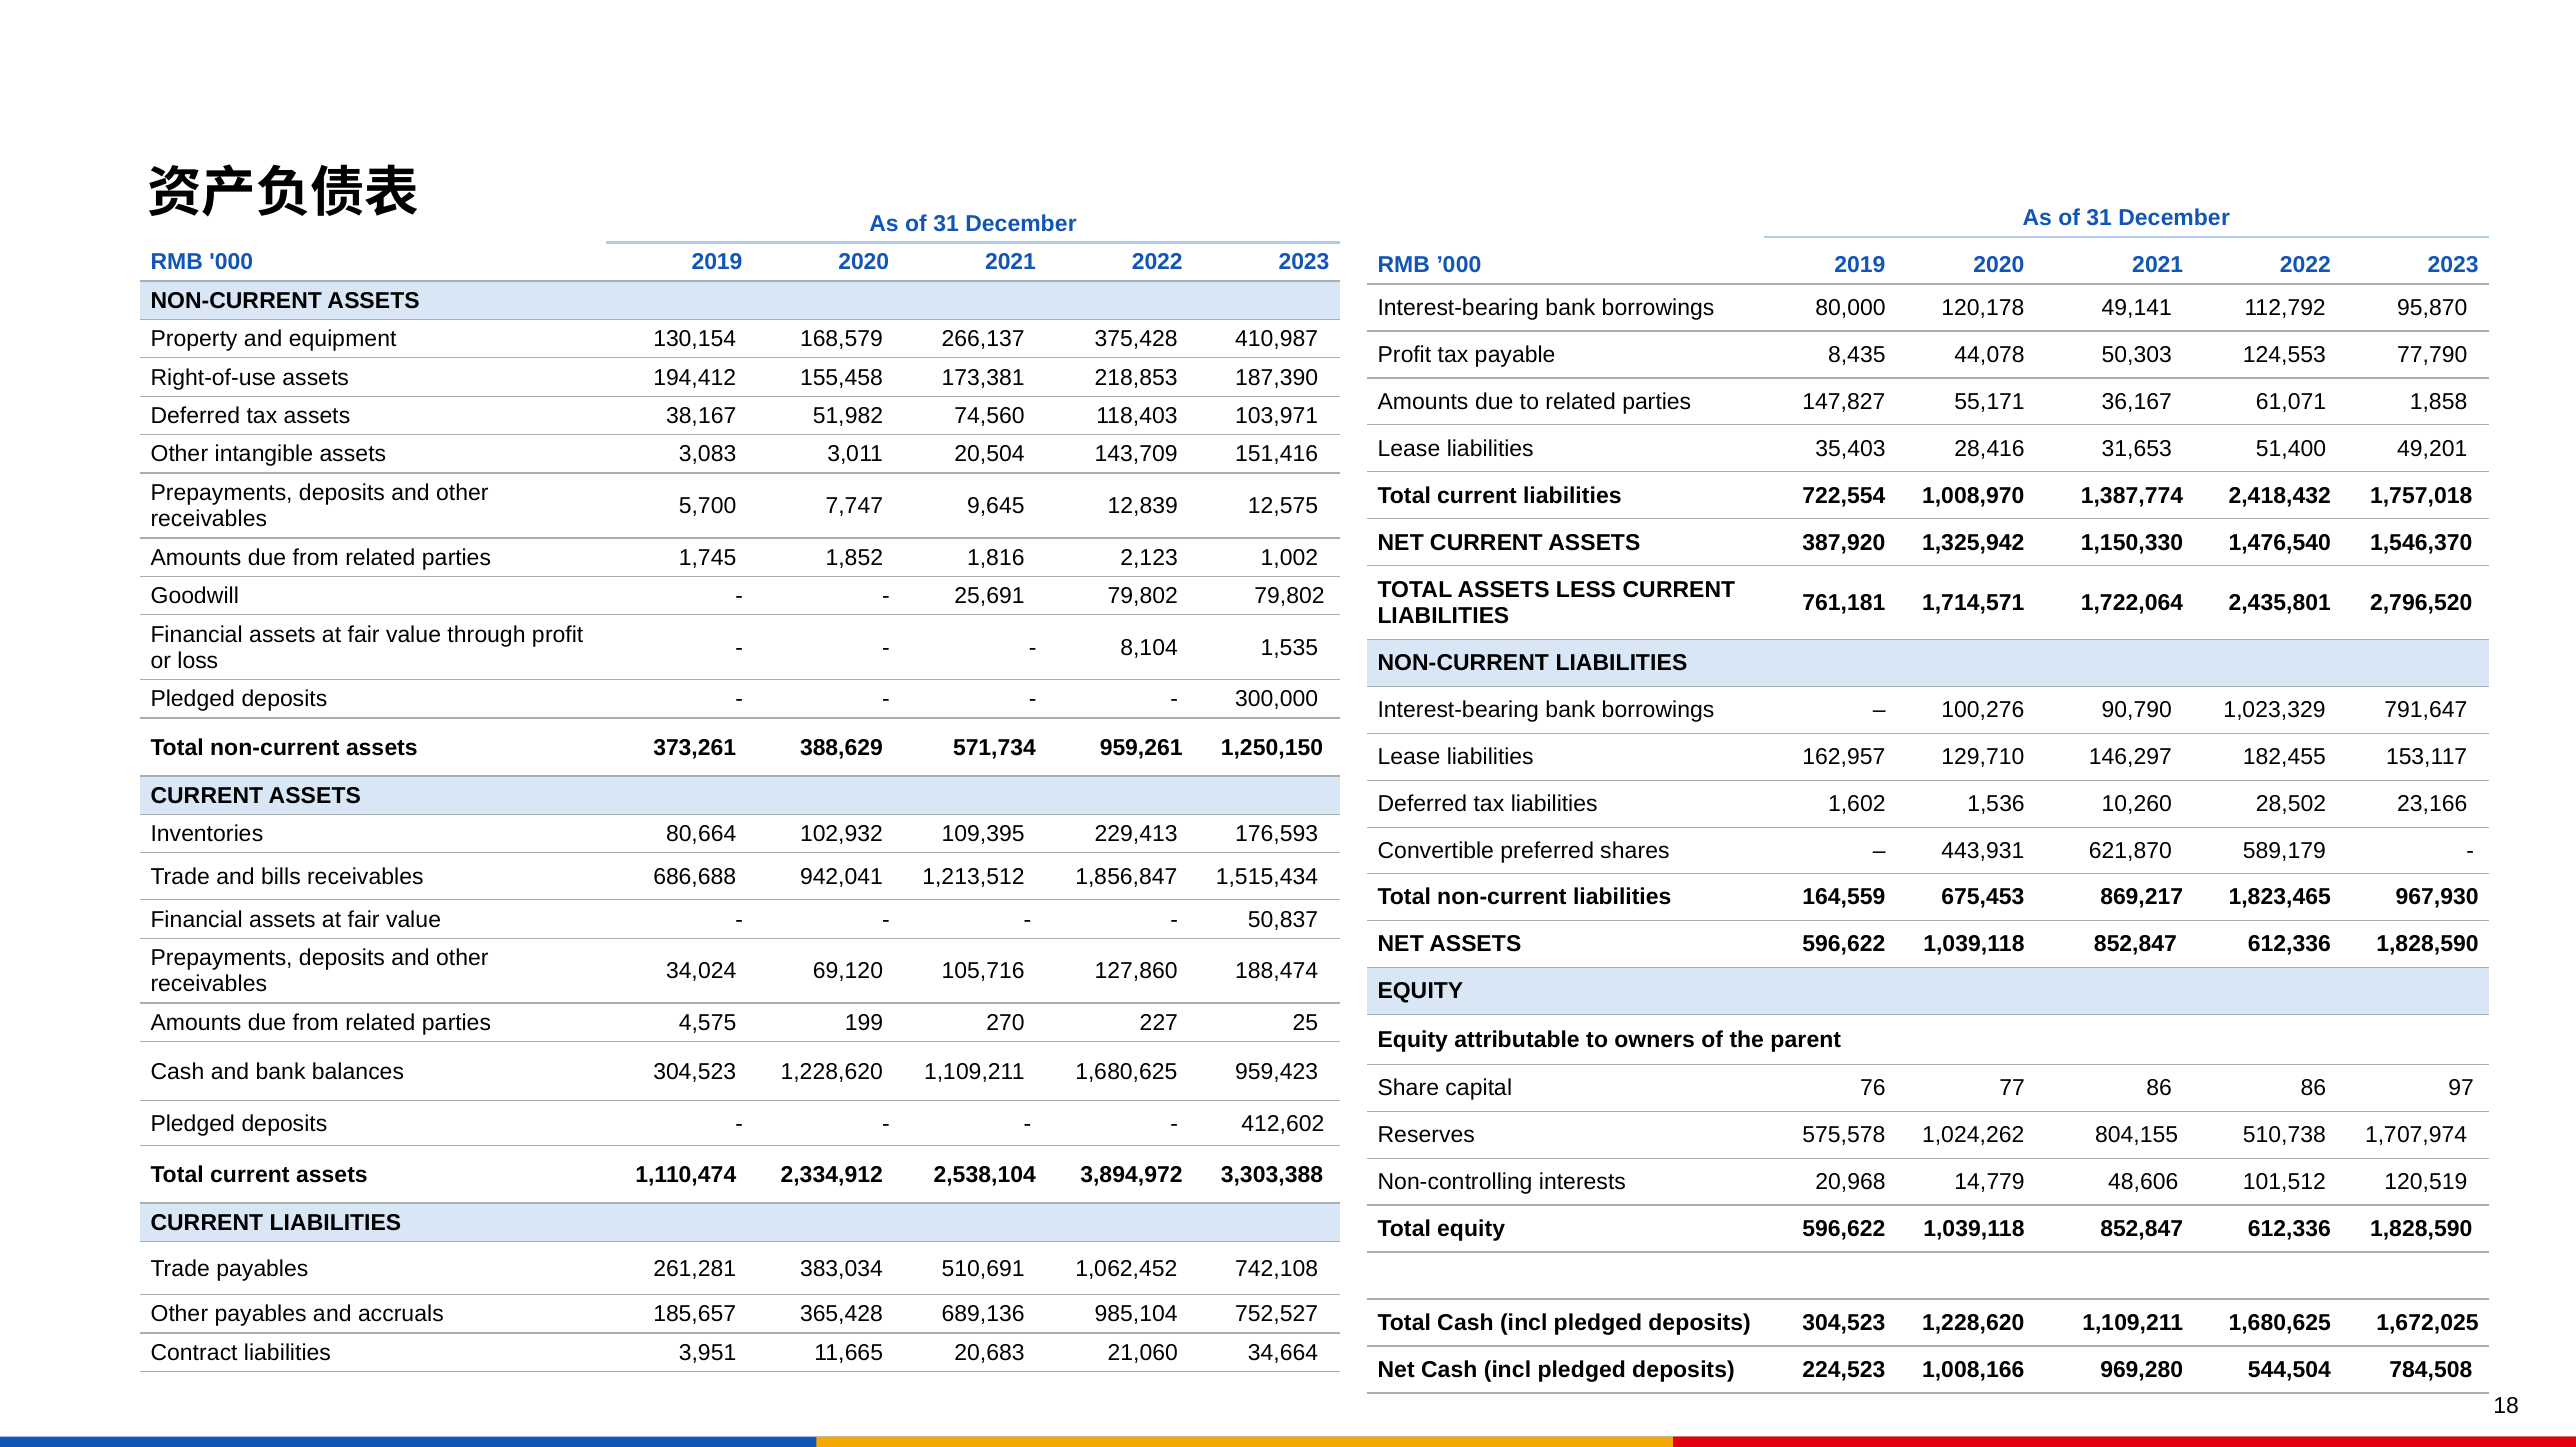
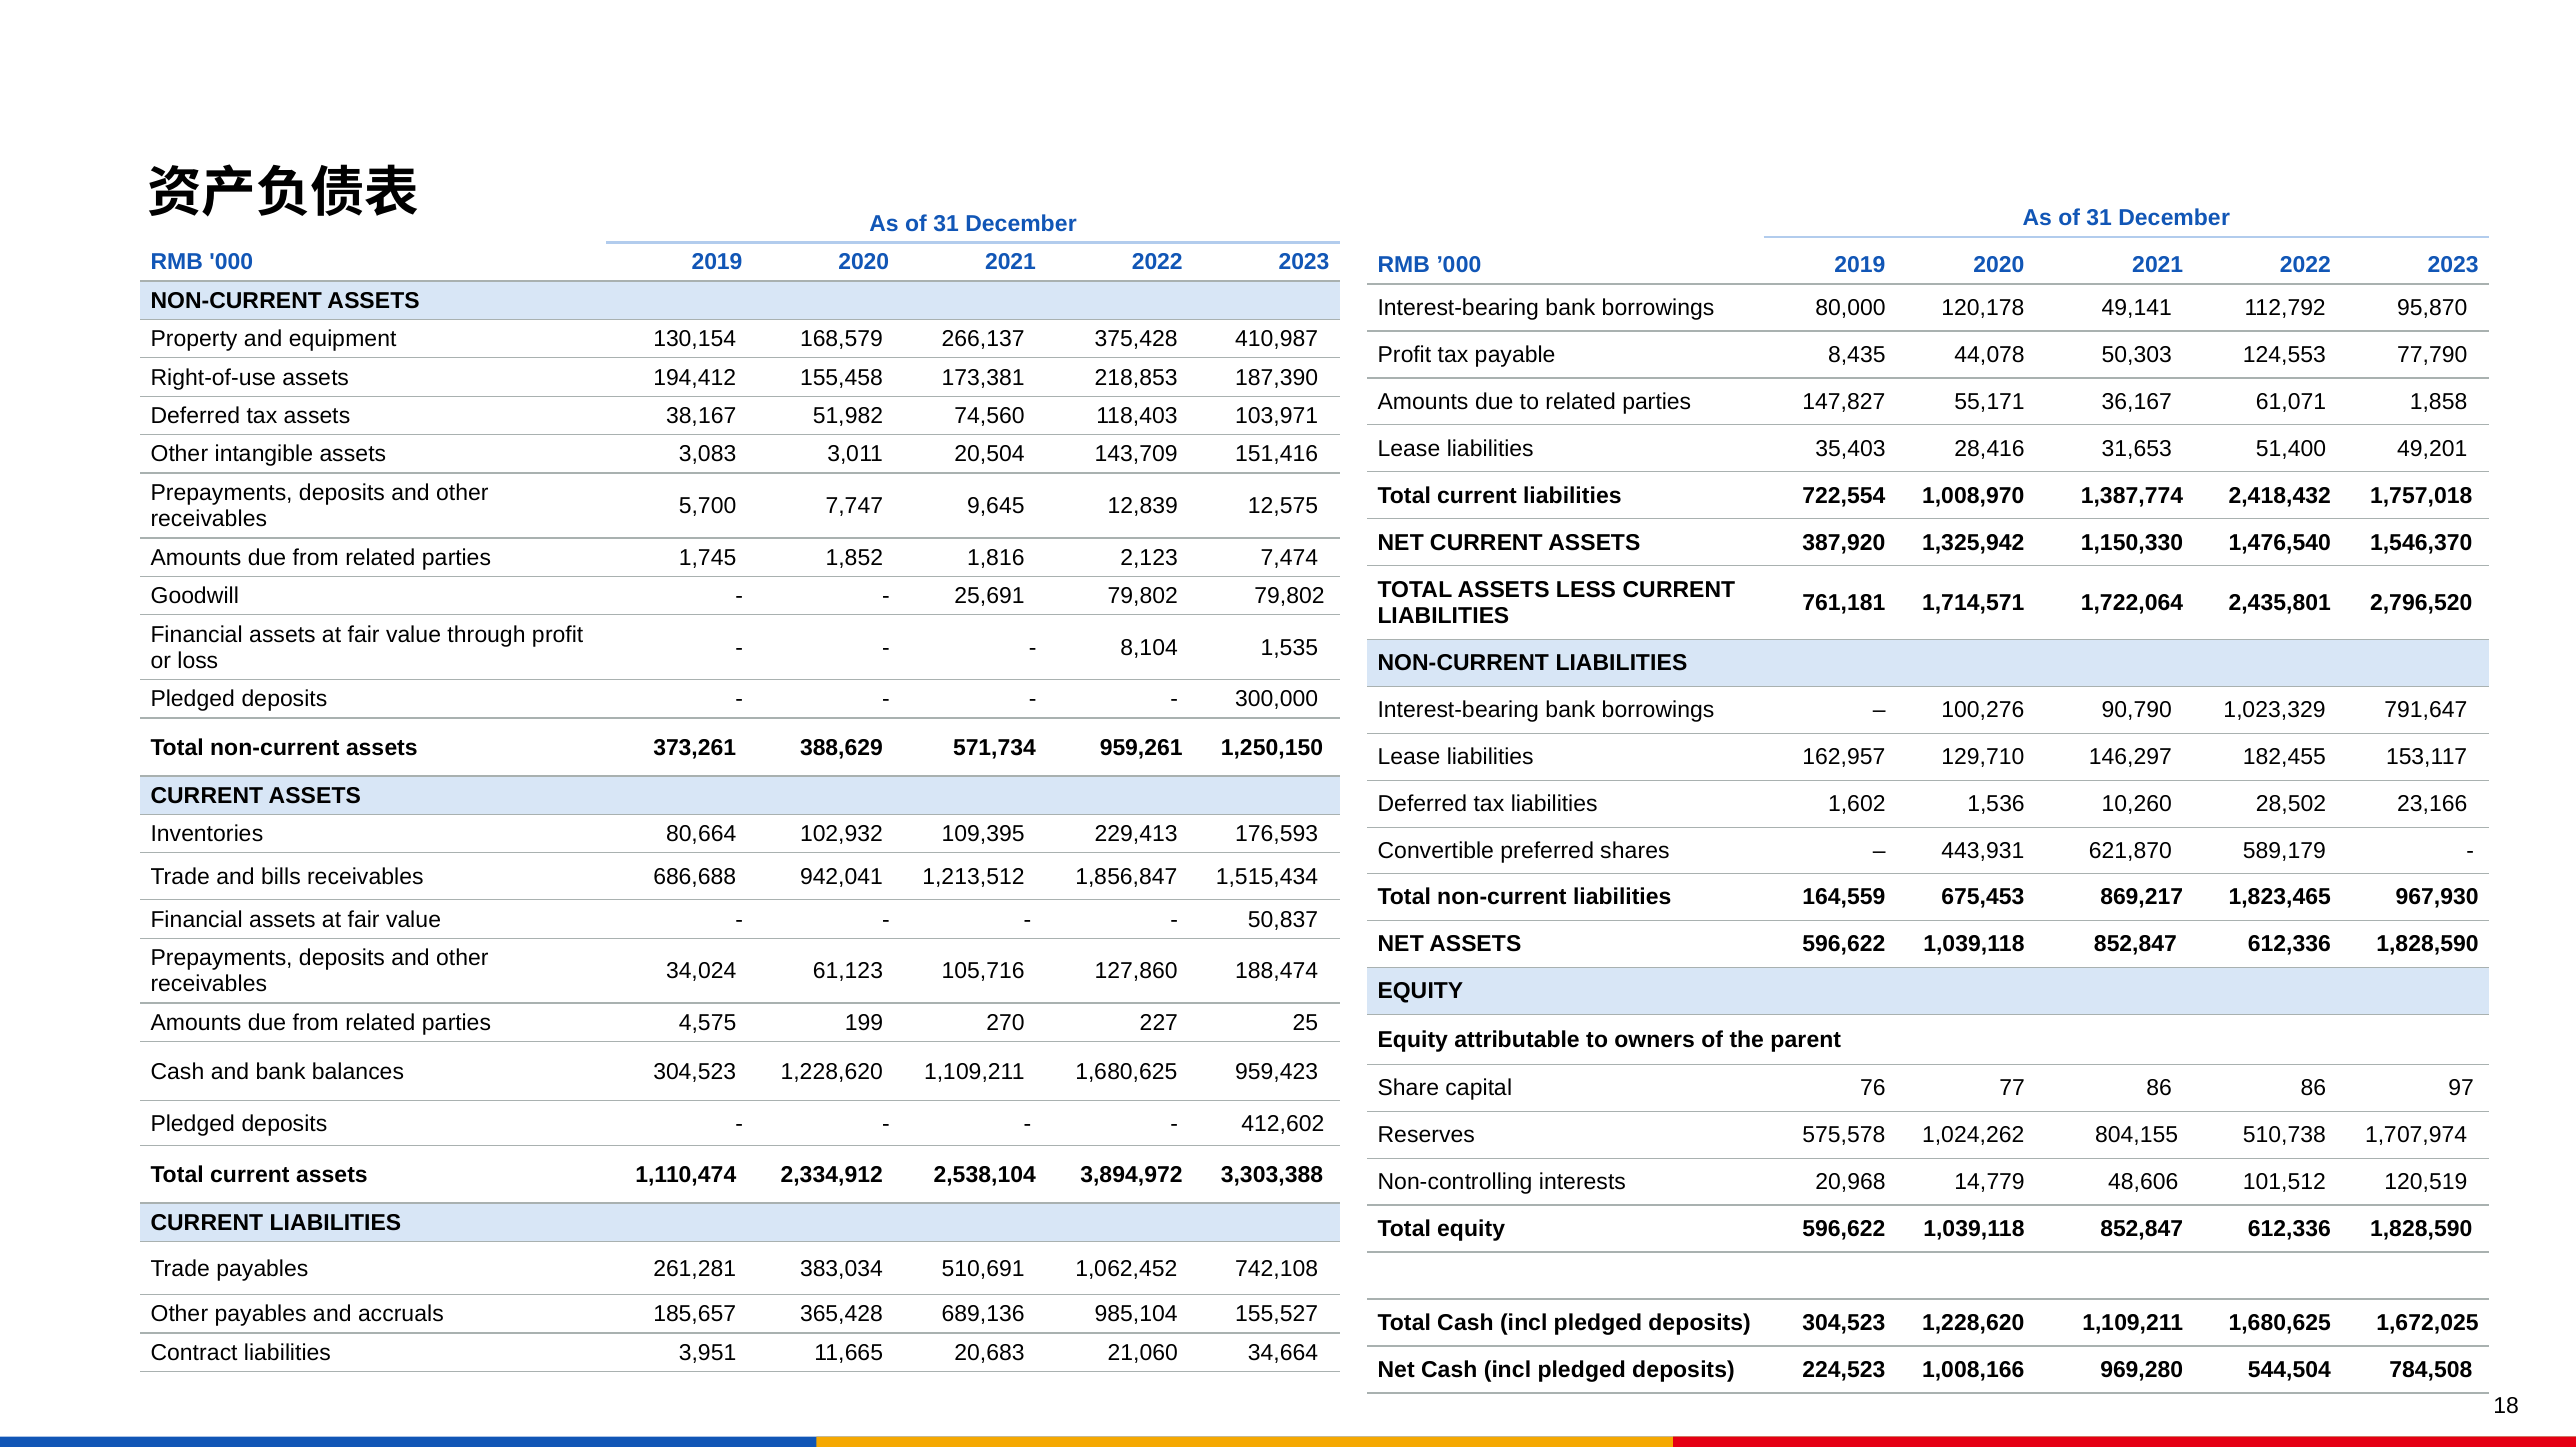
1,002: 1,002 -> 7,474
69,120: 69,120 -> 61,123
752,527: 752,527 -> 155,527
